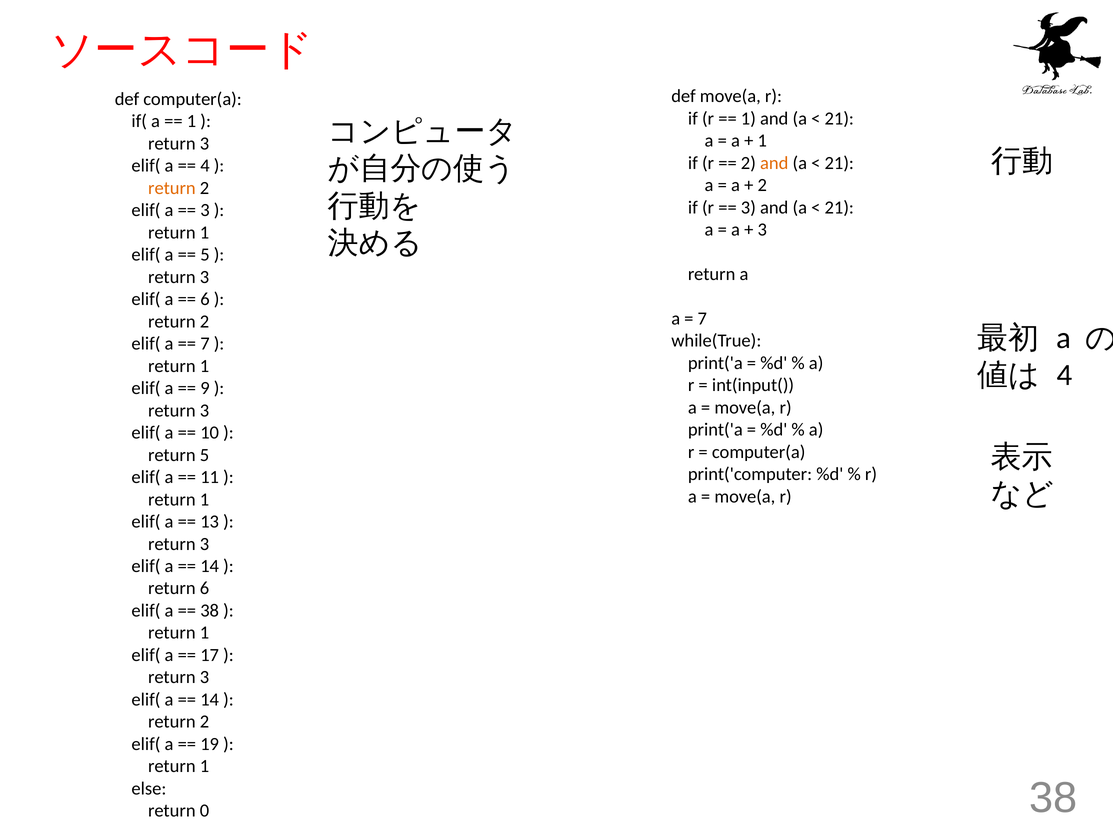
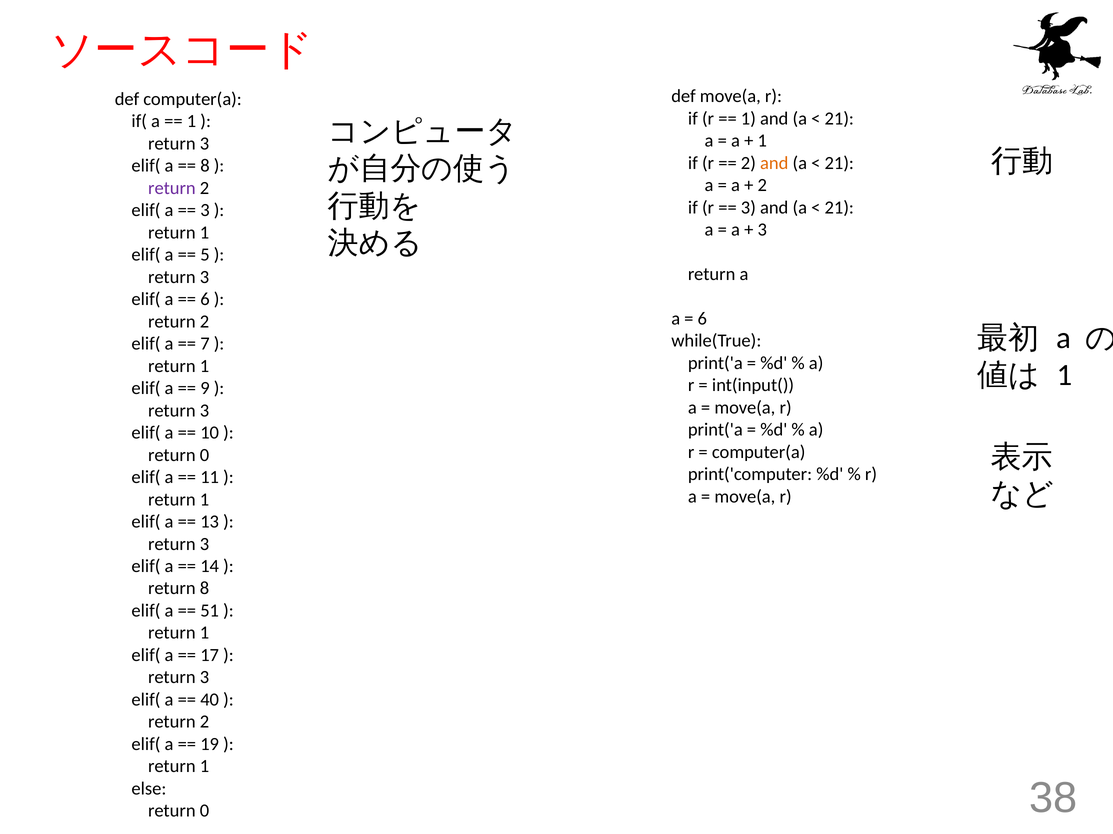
4 at (205, 166): 4 -> 8
return at (172, 188) colour: orange -> purple
7 at (702, 319): 7 -> 6
4 at (1064, 375): 4 -> 1
5 at (204, 455): 5 -> 0
return 6: 6 -> 8
38 at (210, 611): 38 -> 51
14 at (210, 700): 14 -> 40
